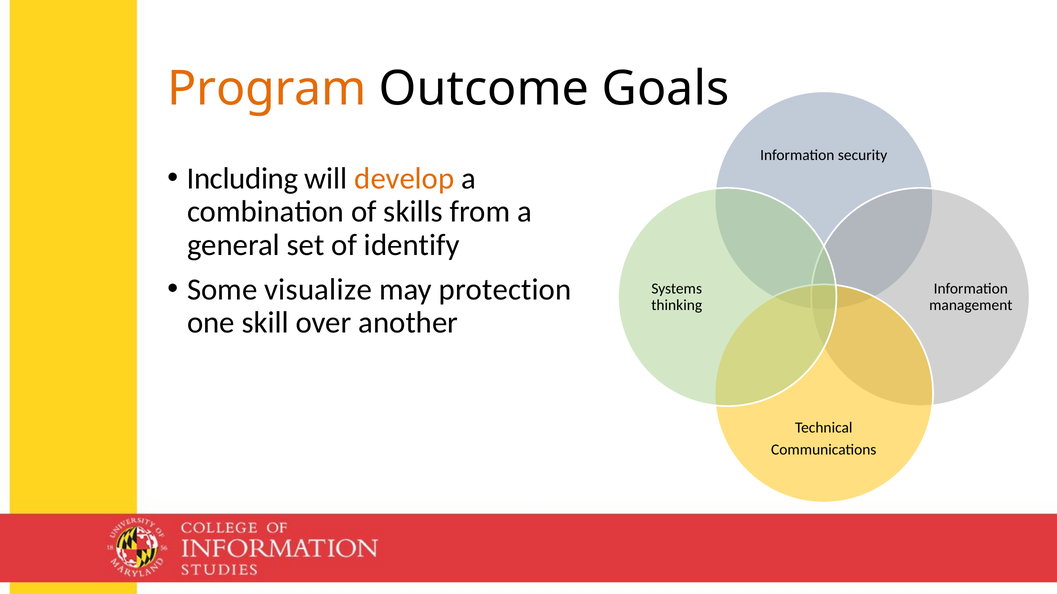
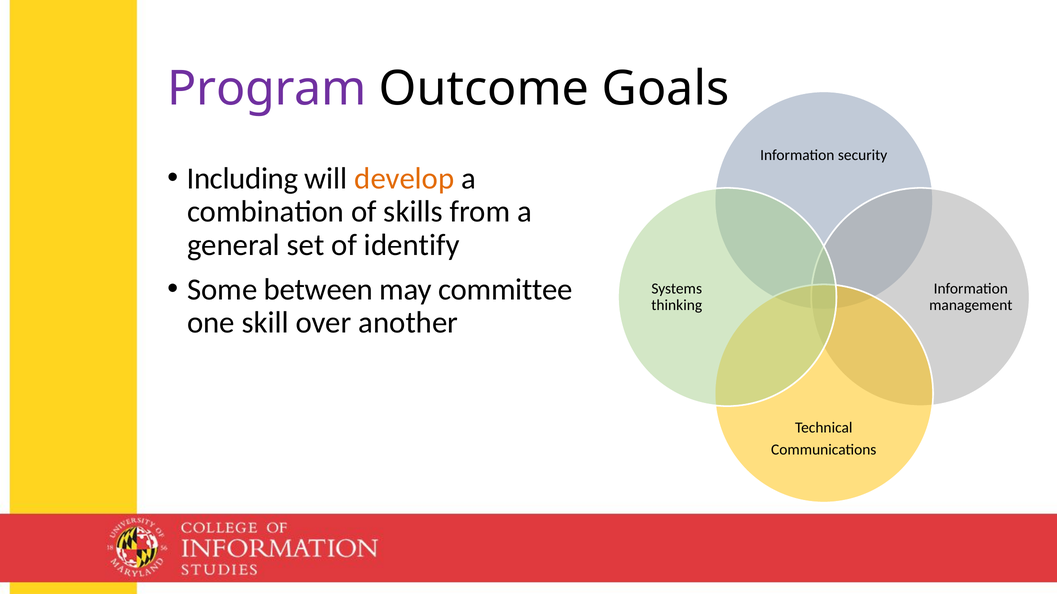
Program colour: orange -> purple
visualize: visualize -> between
protection: protection -> committee
